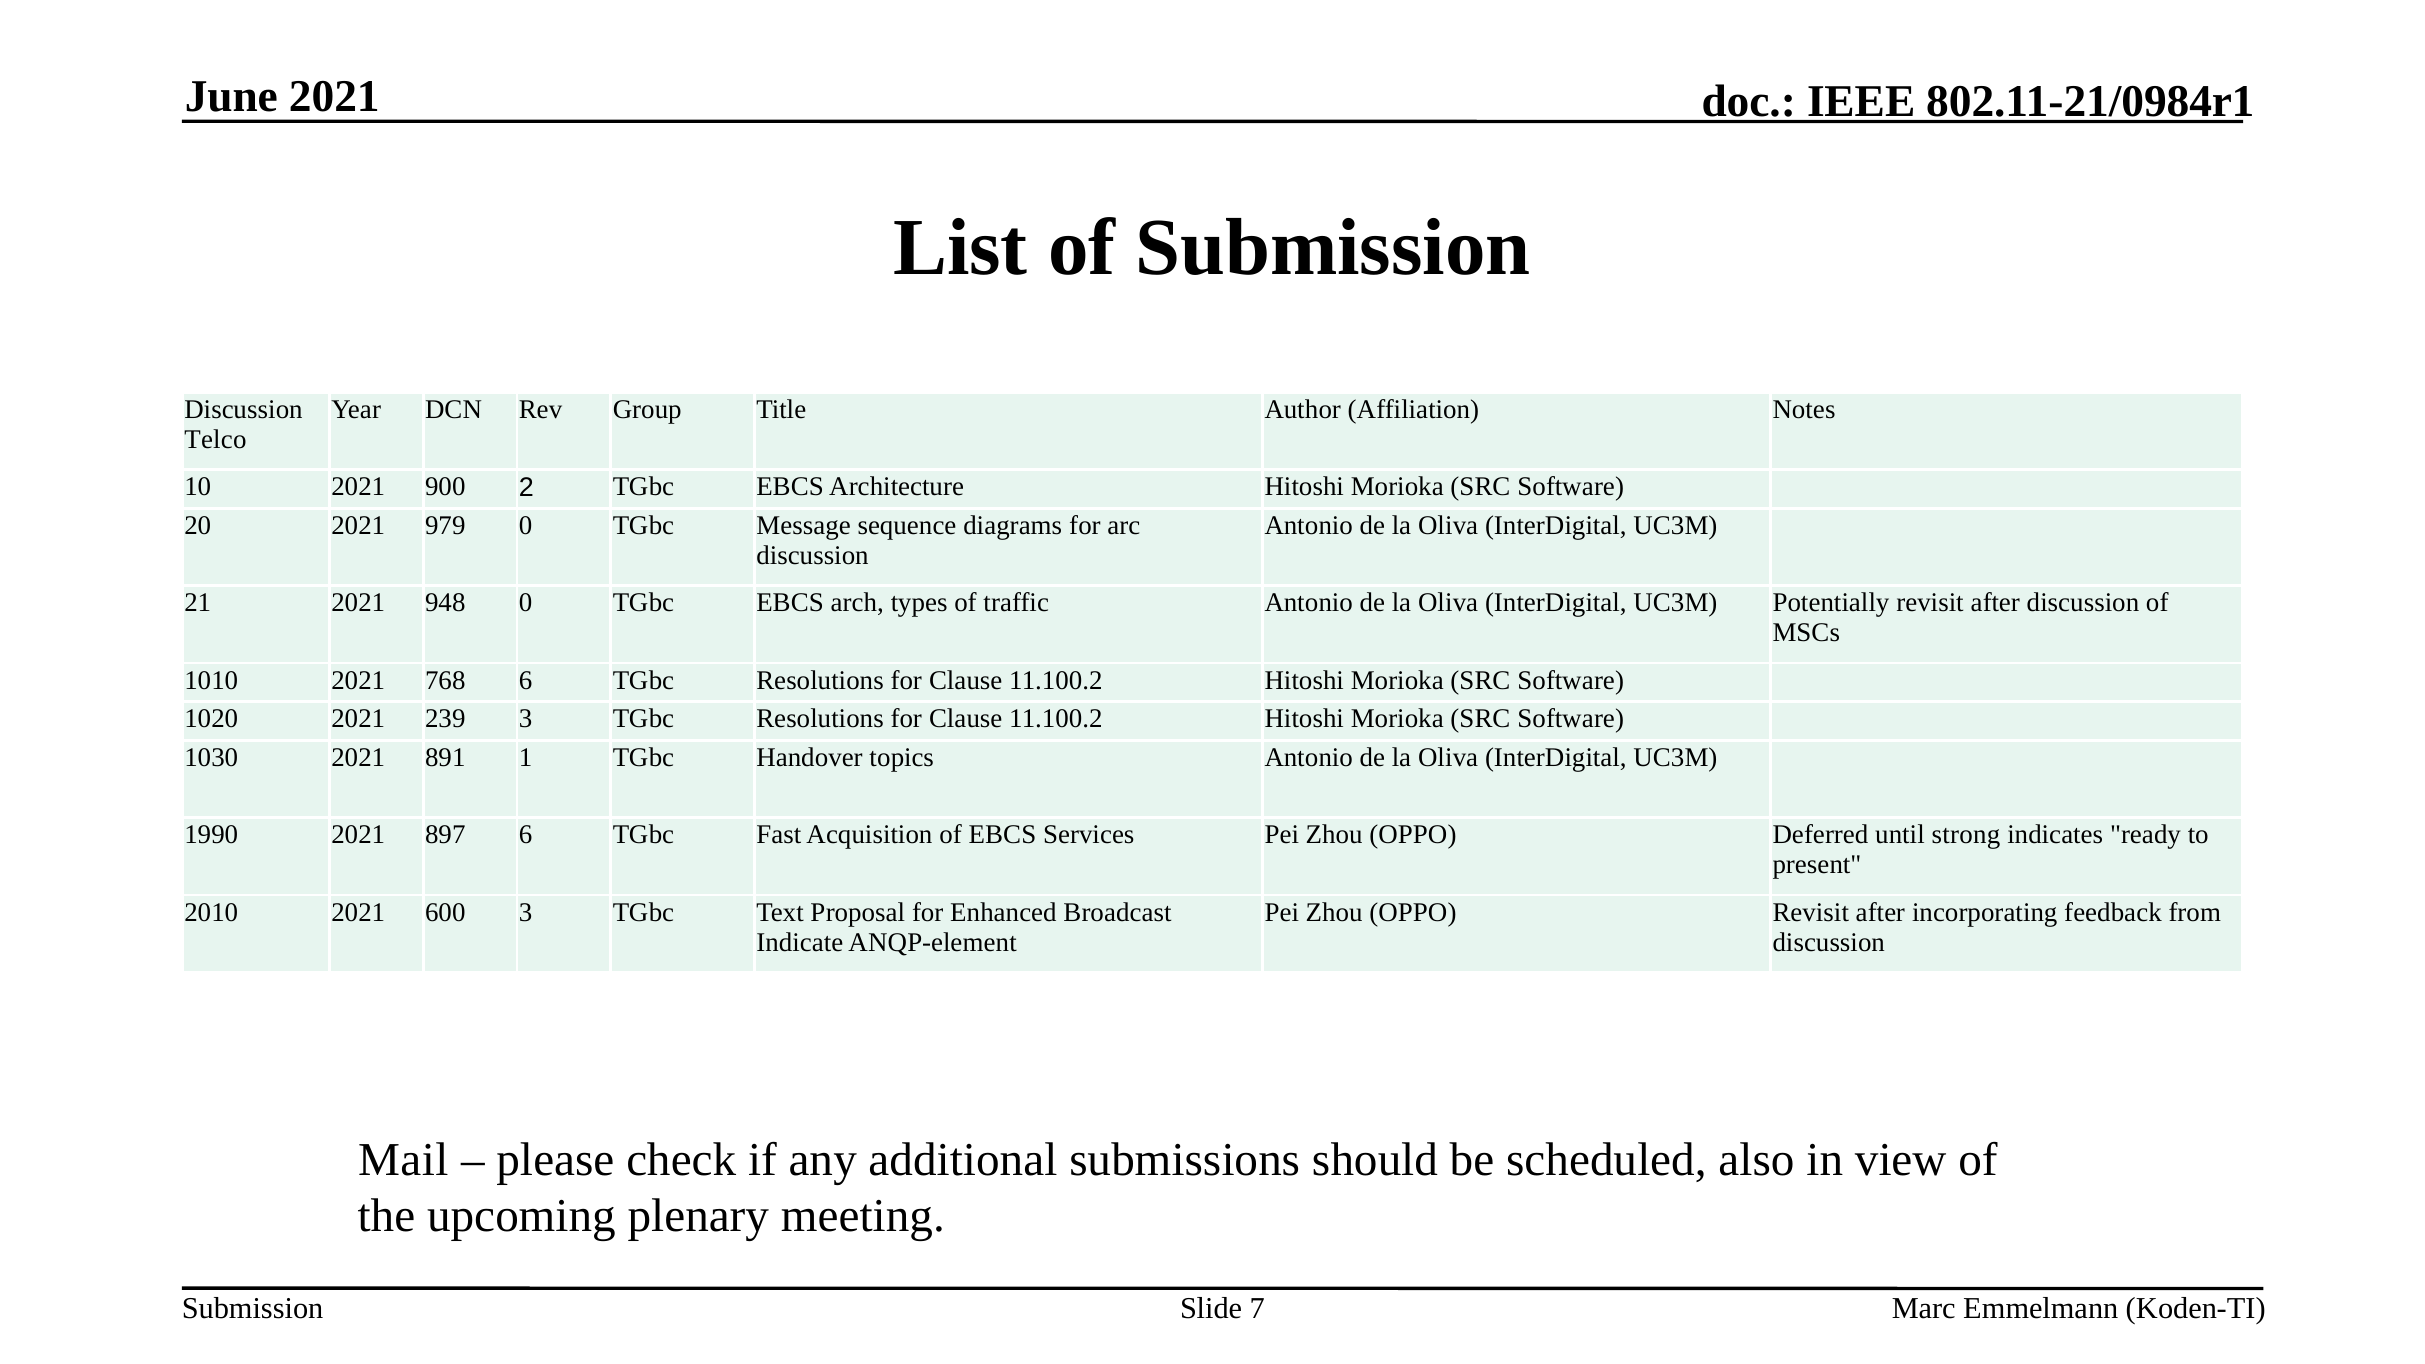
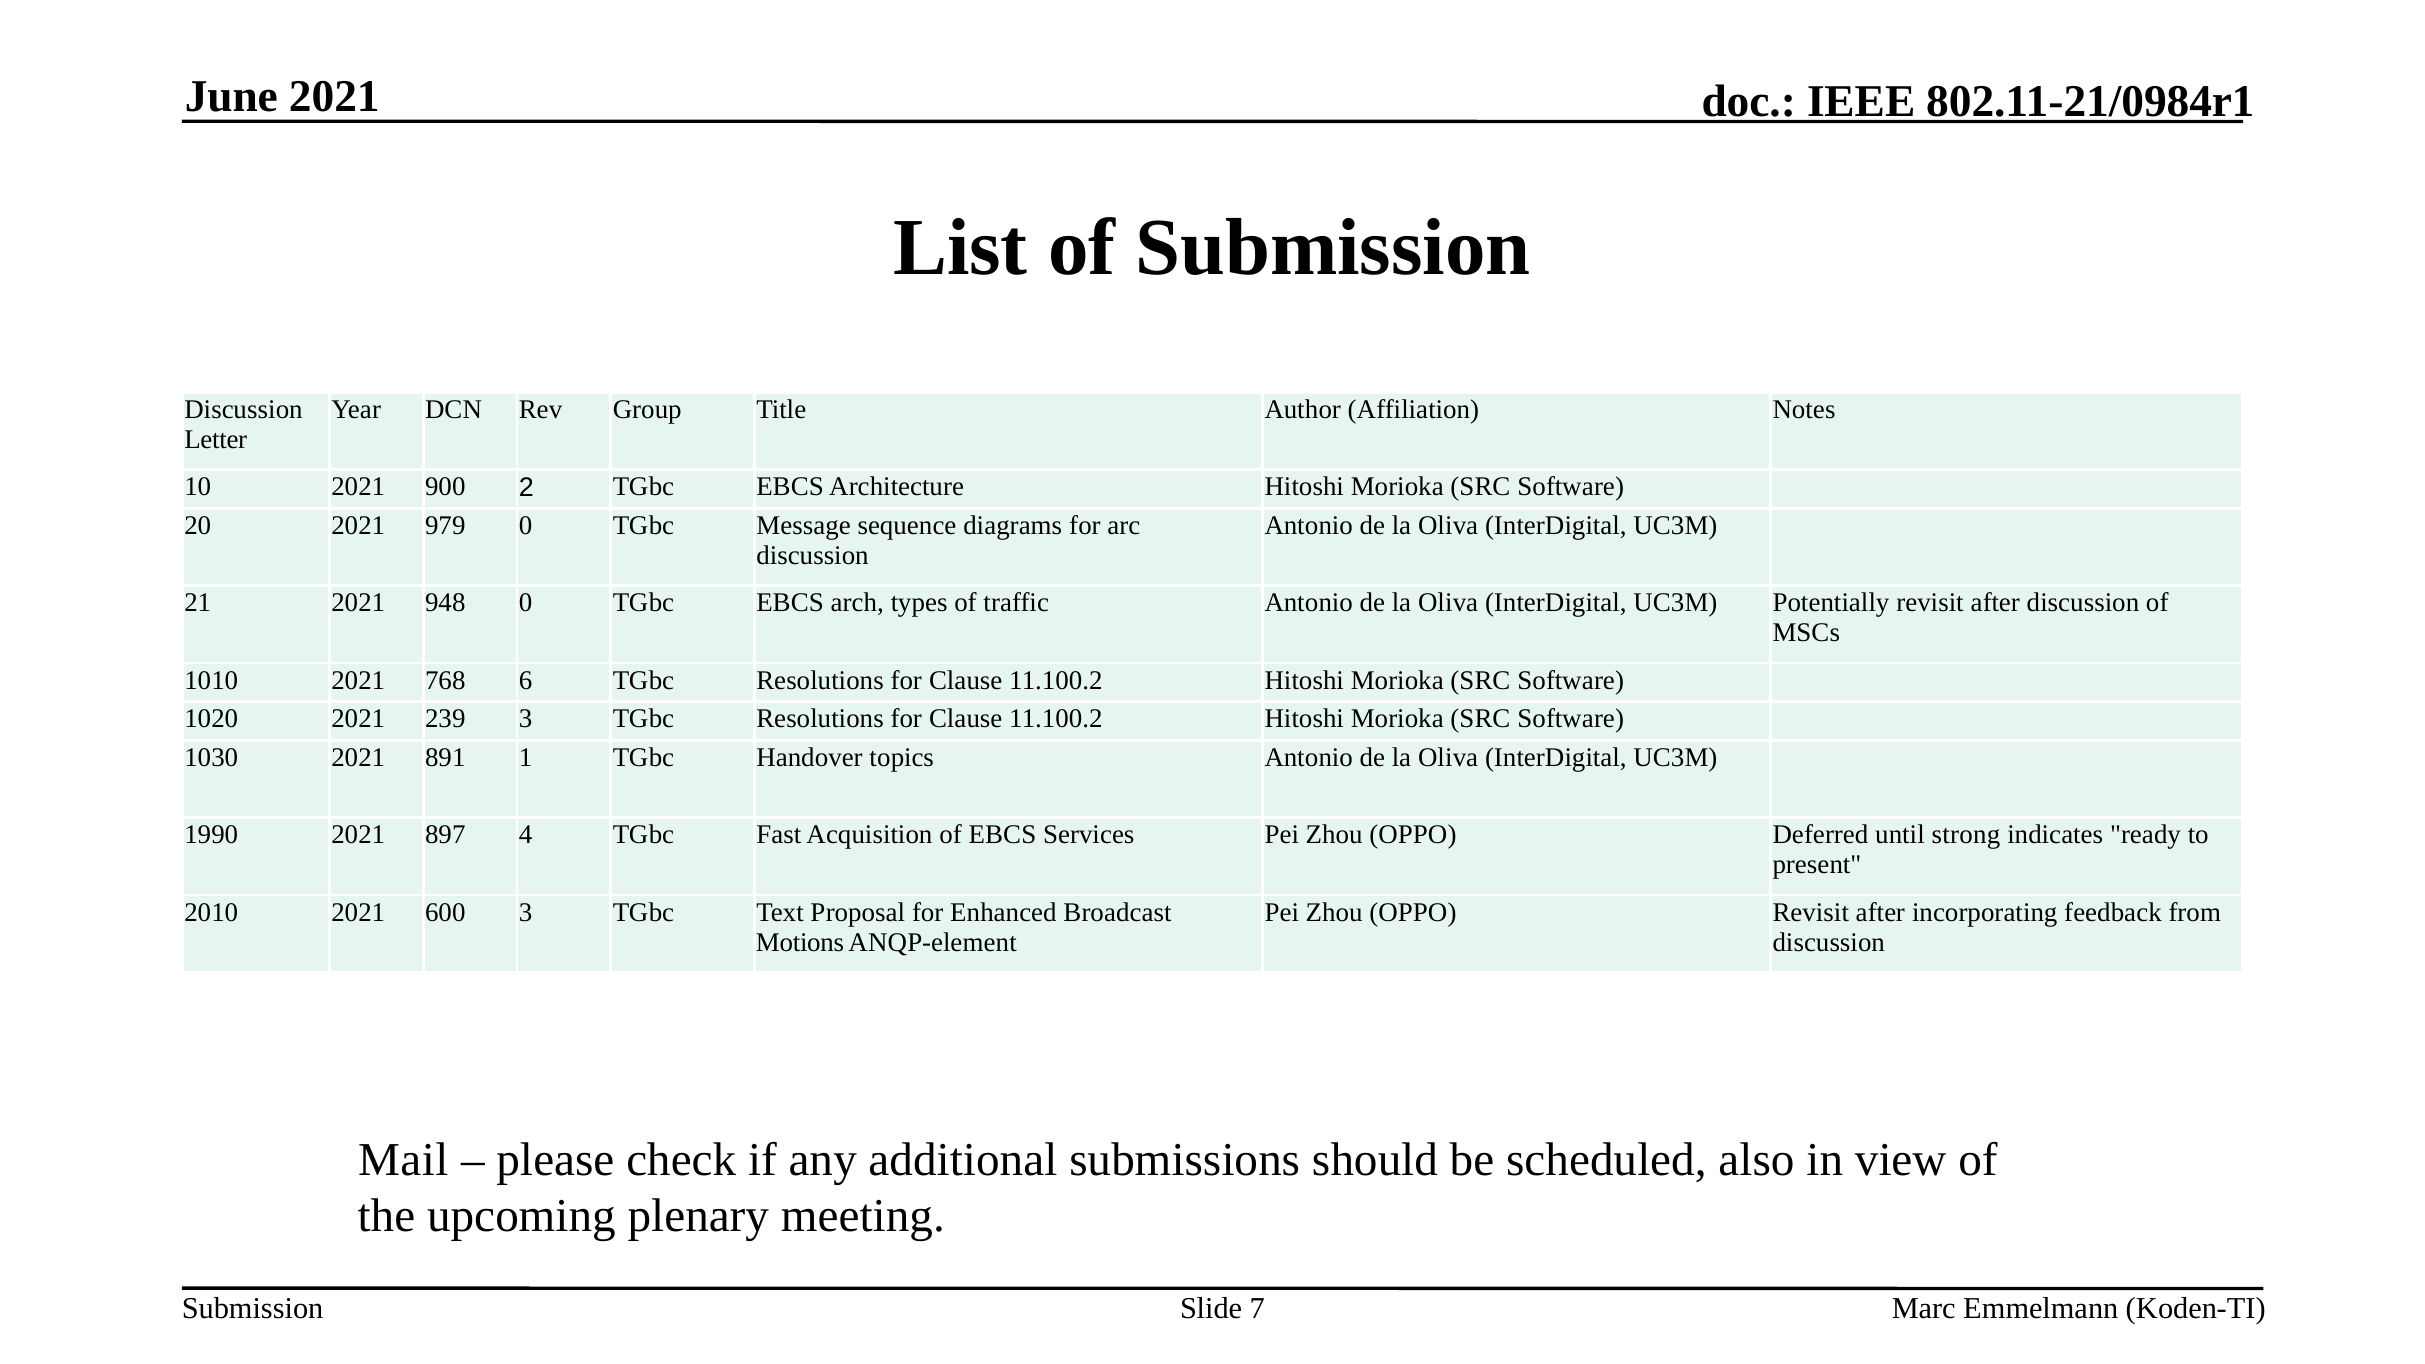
Telco: Telco -> Letter
897 6: 6 -> 4
Indicate: Indicate -> Motions
